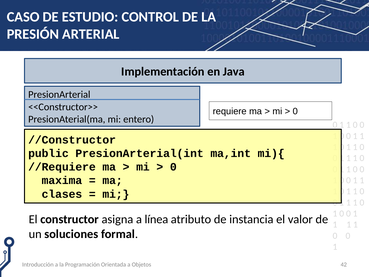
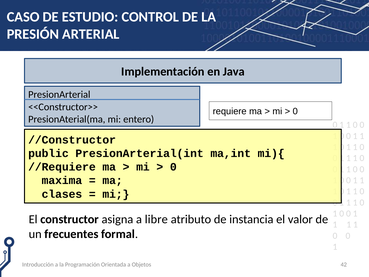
línea: línea -> libre
soluciones: soluciones -> frecuentes
